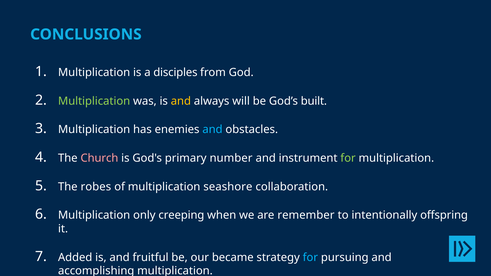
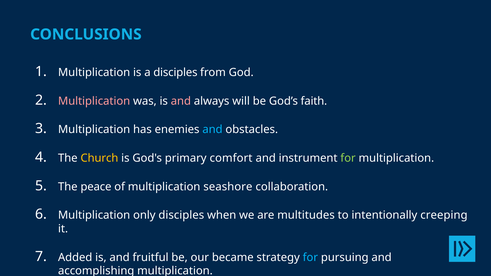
Multiplication at (94, 101) colour: light green -> pink
and at (181, 101) colour: yellow -> pink
built: built -> faith
Church colour: pink -> yellow
number: number -> comfort
robes: robes -> peace
only creeping: creeping -> disciples
remember: remember -> multitudes
offspring: offspring -> creeping
